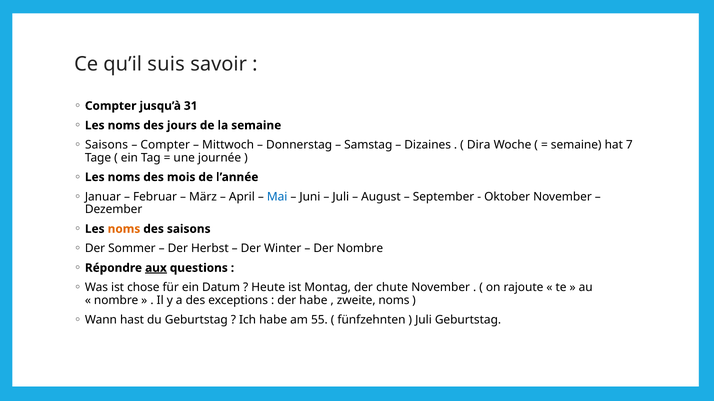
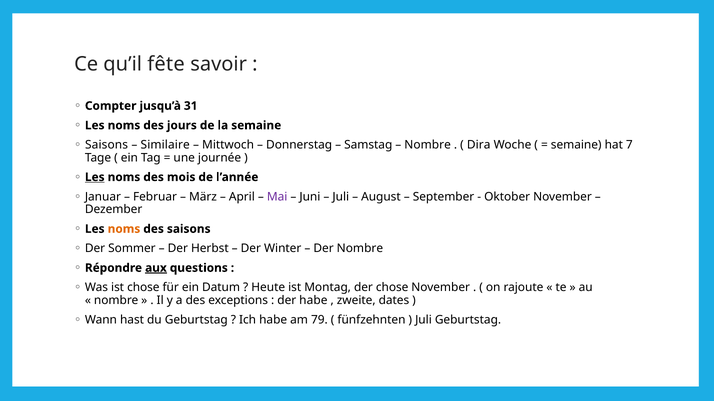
suis: suis -> fête
Compter at (165, 145): Compter -> Similaire
Dizaines at (428, 145): Dizaines -> Nombre
Les at (95, 177) underline: none -> present
Mai colour: blue -> purple
der chute: chute -> chose
zweite noms: noms -> dates
55: 55 -> 79
